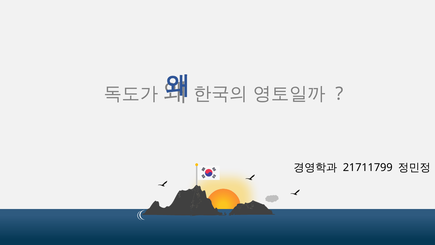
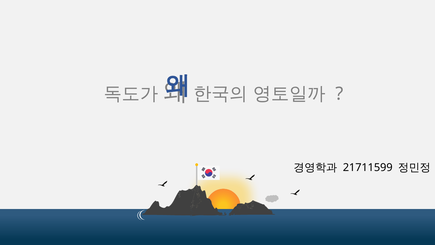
21711799: 21711799 -> 21711599
